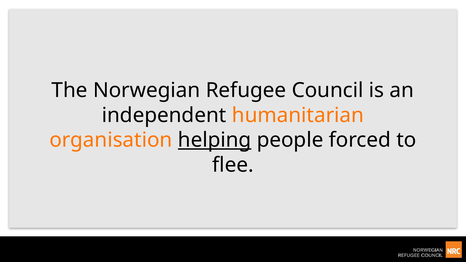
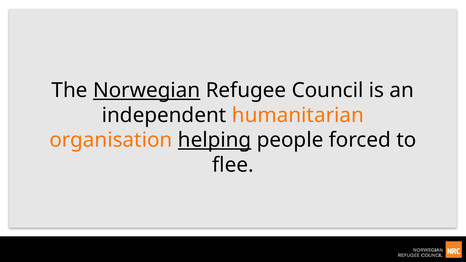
Norwegian underline: none -> present
